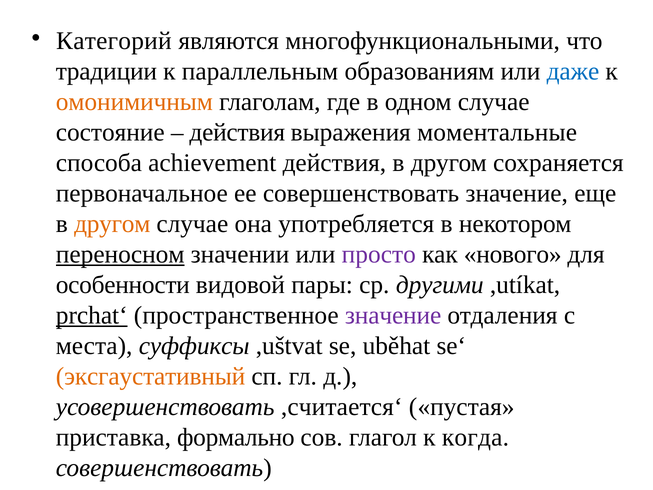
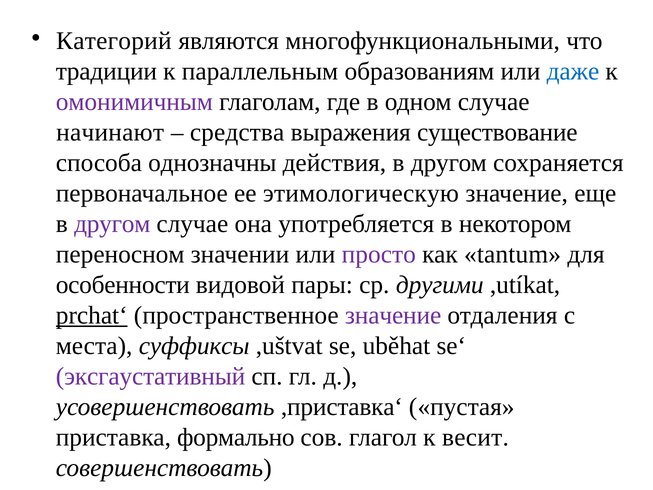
омонимичным colour: orange -> purple
состояние: состояние -> начинают
действия at (237, 132): действия -> средства
моментальные: моментальные -> существование
achievement: achievement -> однозначны
ее совершенствовать: совершенствовать -> этимологическую
другом at (112, 224) colour: orange -> purple
переносном underline: present -> none
нового: нового -> tantum
эксгаустативный colour: orange -> purple
,считается‘: ,считается‘ -> ,приставка‘
когда: когда -> весит
